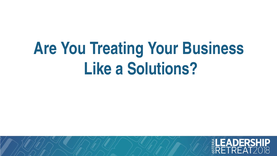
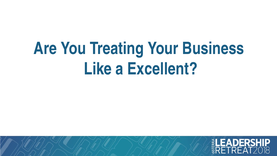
Solutions: Solutions -> Excellent
